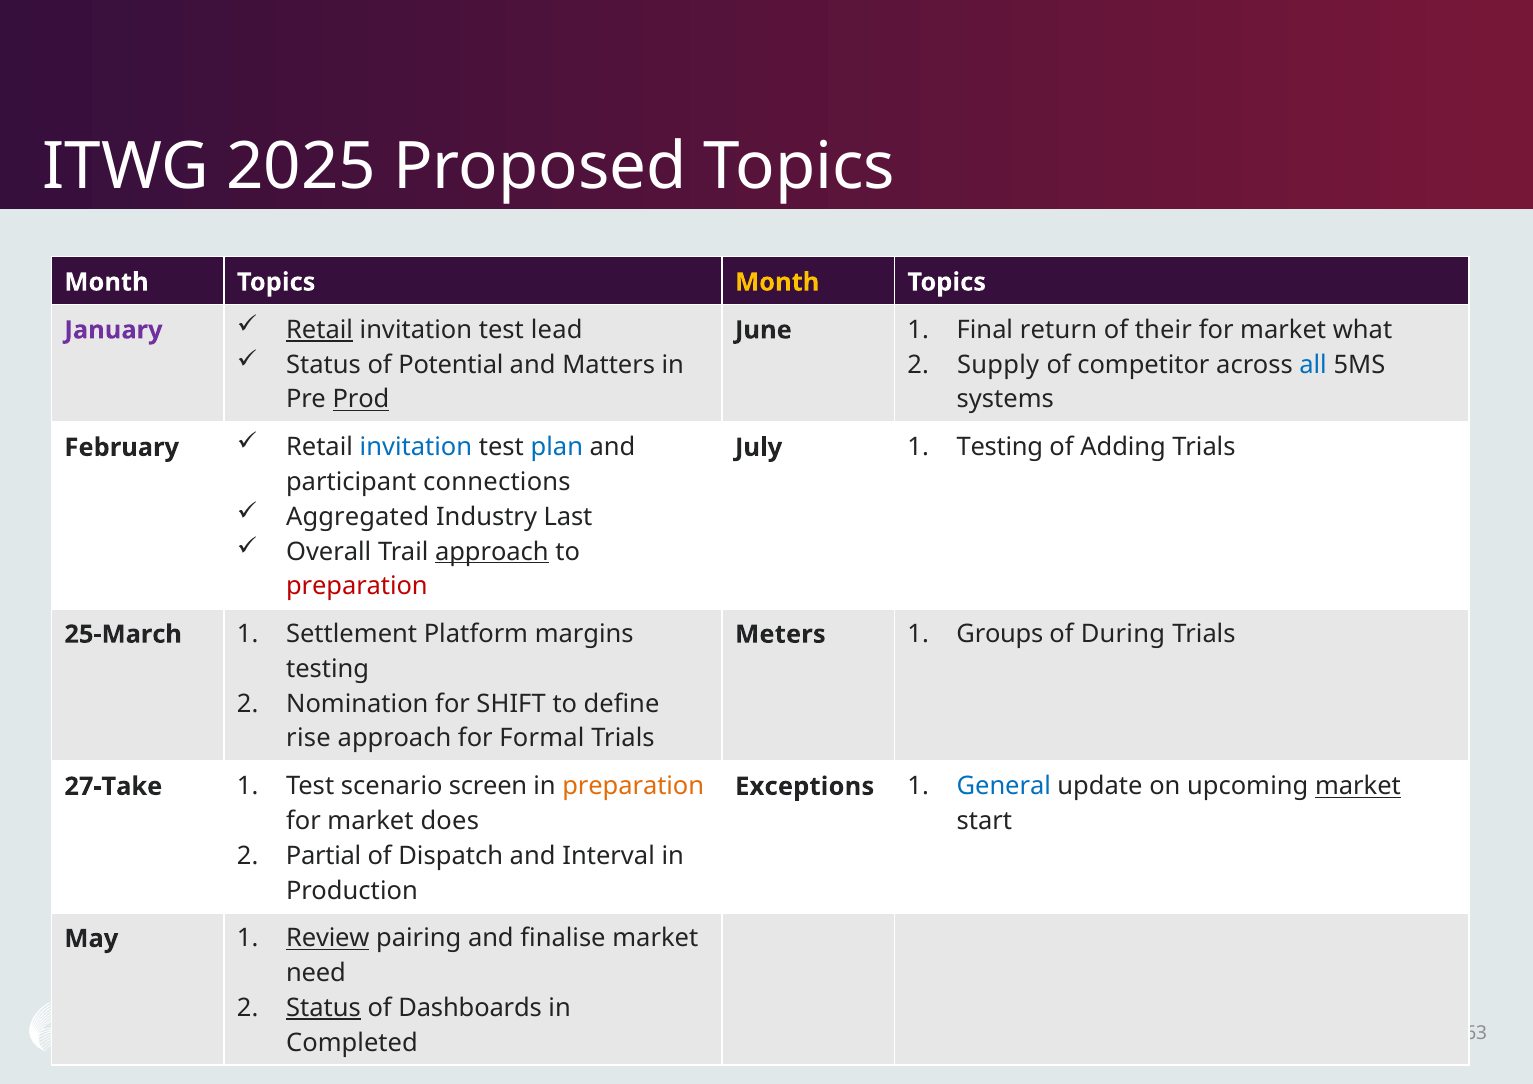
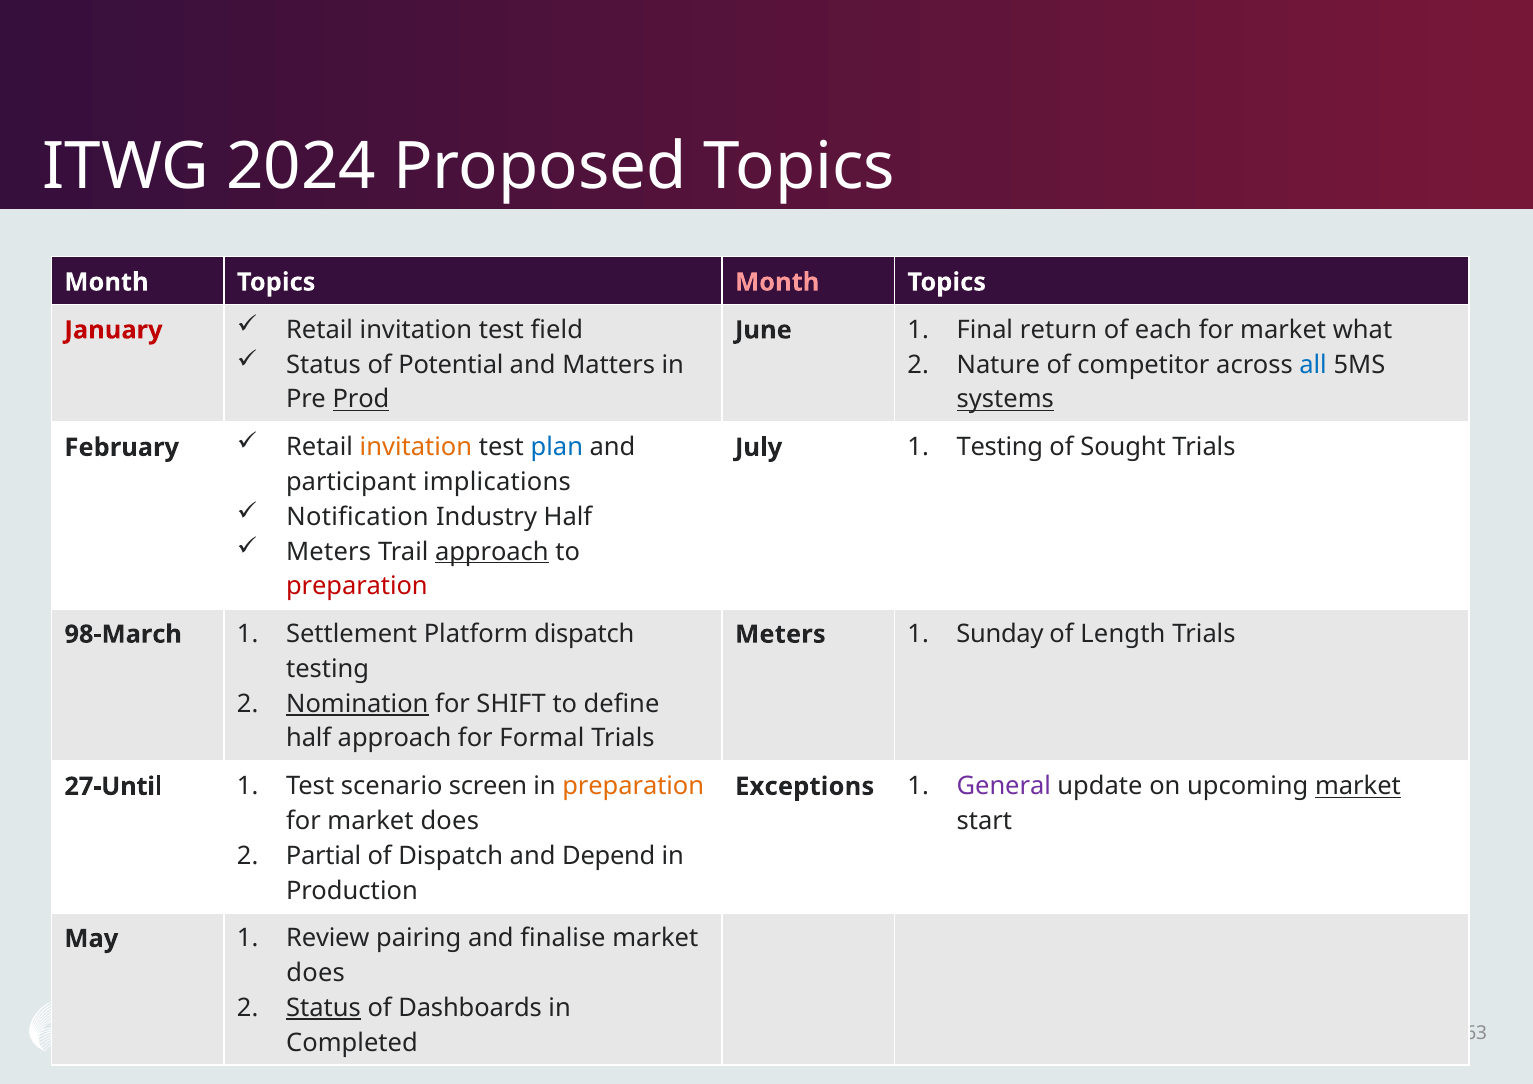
2025: 2025 -> 2024
Month at (777, 282) colour: yellow -> pink
January colour: purple -> red
Retail at (320, 330) underline: present -> none
lead: lead -> field
their: their -> each
Supply: Supply -> Nature
systems underline: none -> present
invitation at (416, 447) colour: blue -> orange
Adding: Adding -> Sought
connections: connections -> implications
Aggregated: Aggregated -> Notification
Industry Last: Last -> Half
Overall at (329, 552): Overall -> Meters
25-March: 25-March -> 98-March
Platform margins: margins -> dispatch
Groups: Groups -> Sunday
During: During -> Length
Nomination underline: none -> present
rise at (308, 738): rise -> half
27-Take: 27-Take -> 27-Until
General colour: blue -> purple
Interval: Interval -> Depend
Review underline: present -> none
need at (316, 973): need -> does
